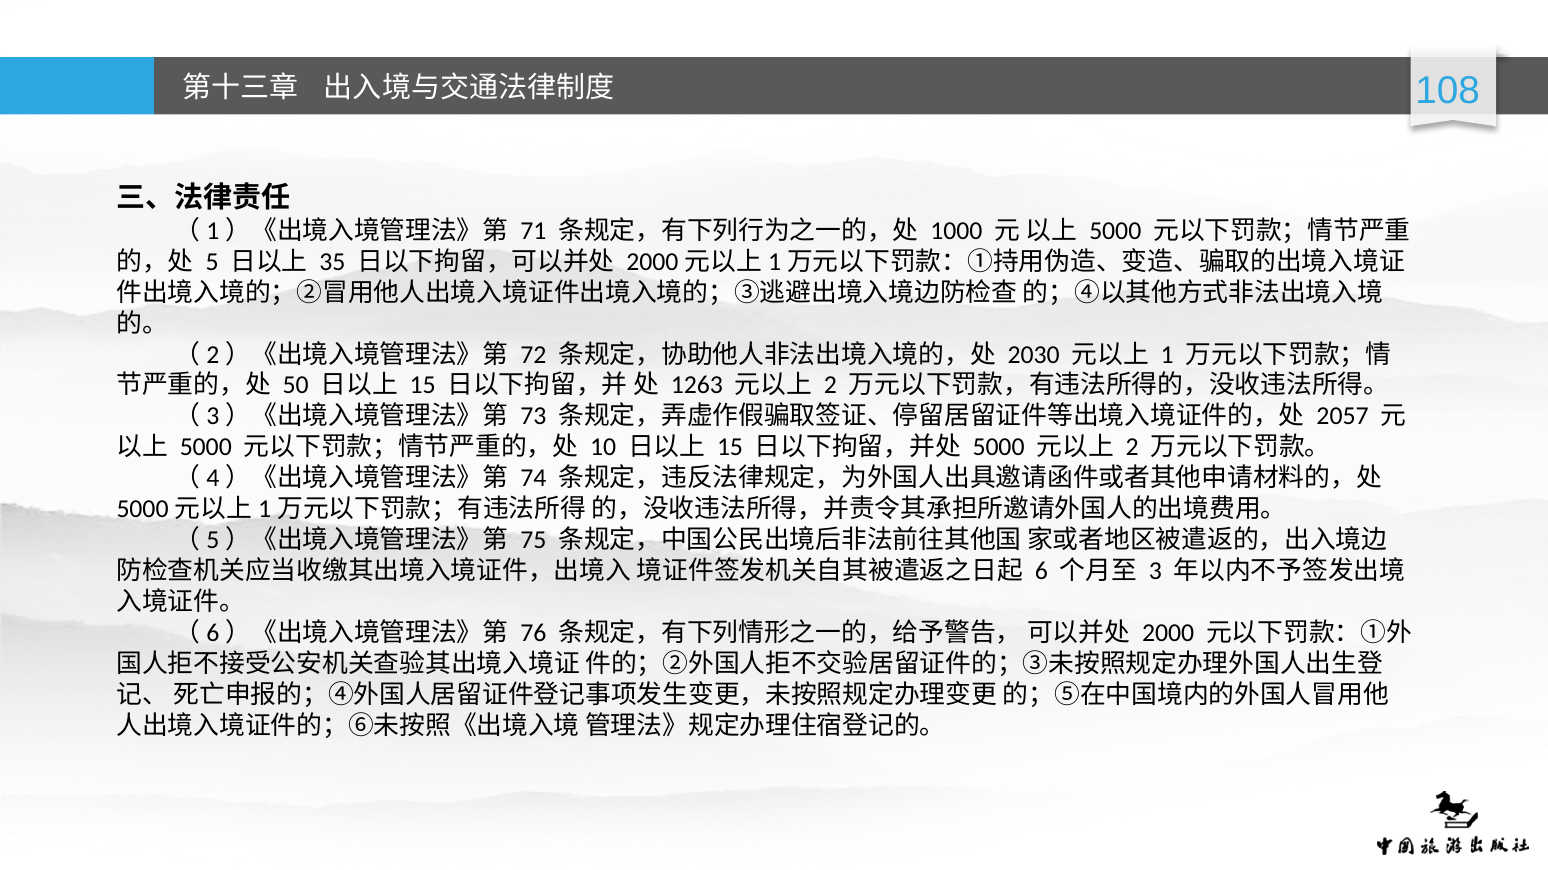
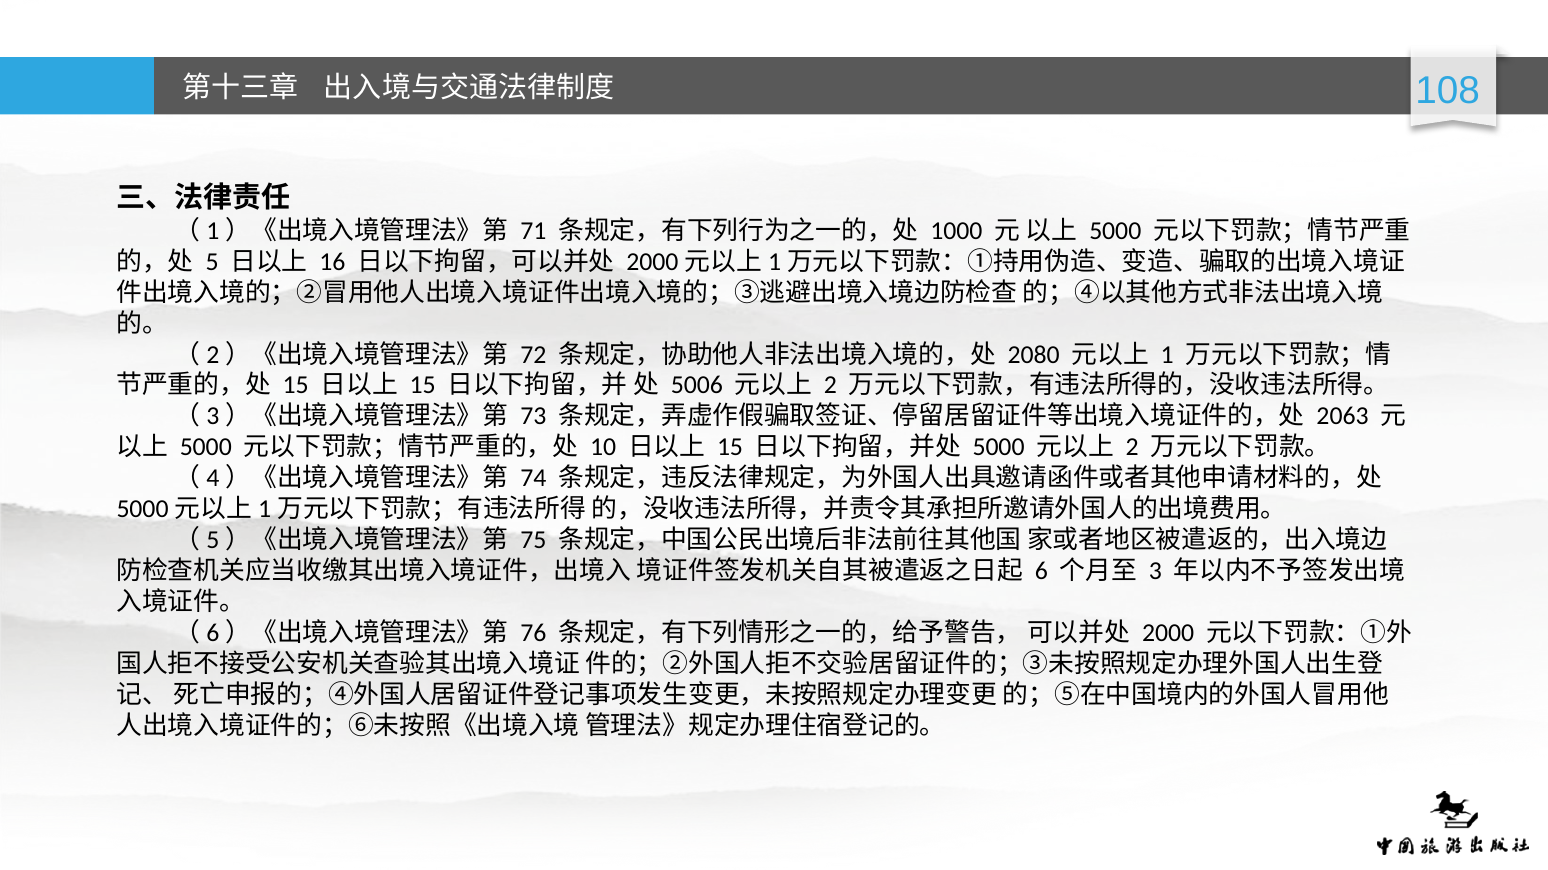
35: 35 -> 16
2030: 2030 -> 2080
50 at (296, 386): 50 -> 15
1263: 1263 -> 5006
2057: 2057 -> 2063
